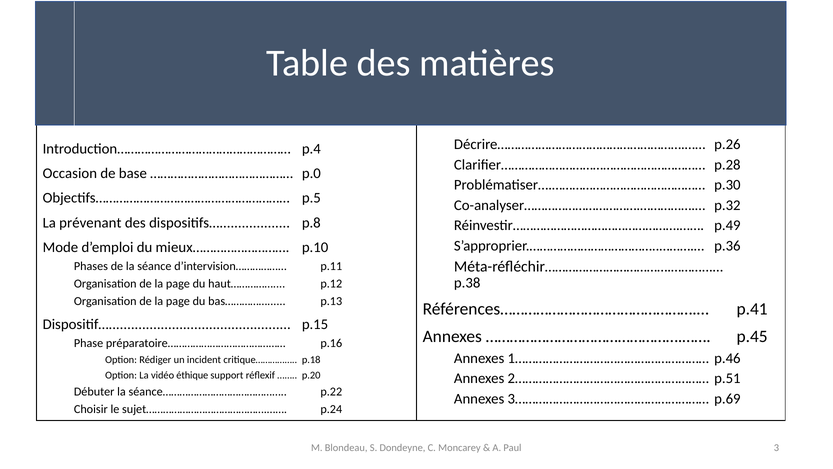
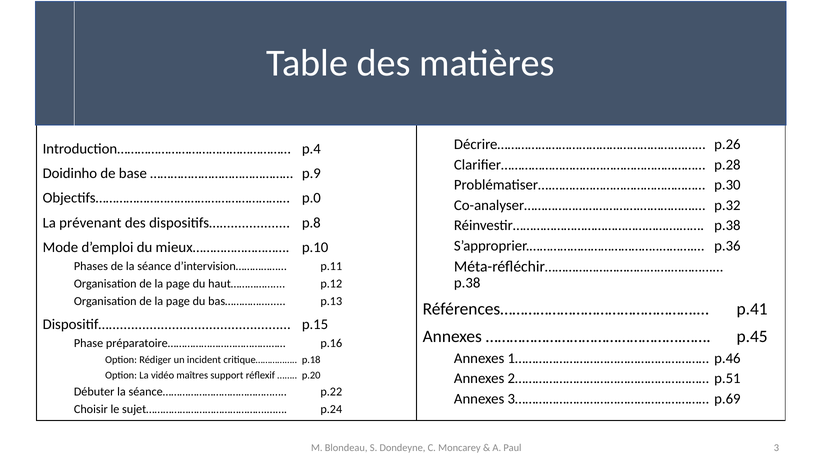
Occasion: Occasion -> Doidinho
p.0: p.0 -> p.9
p.5: p.5 -> p.0
Réinvestir………………………………………….…… p.49: p.49 -> p.38
éthique: éthique -> maîtres
